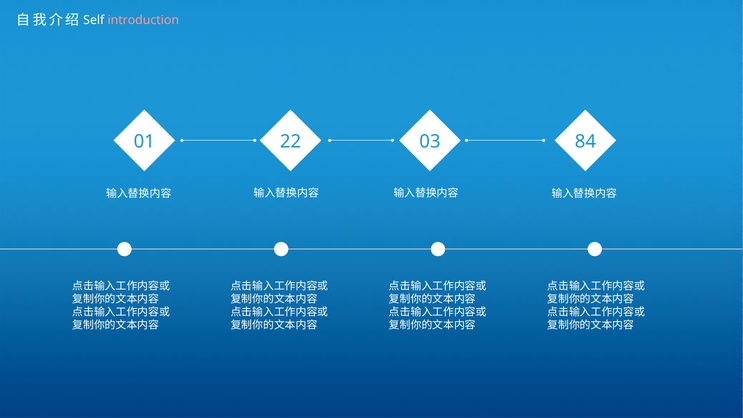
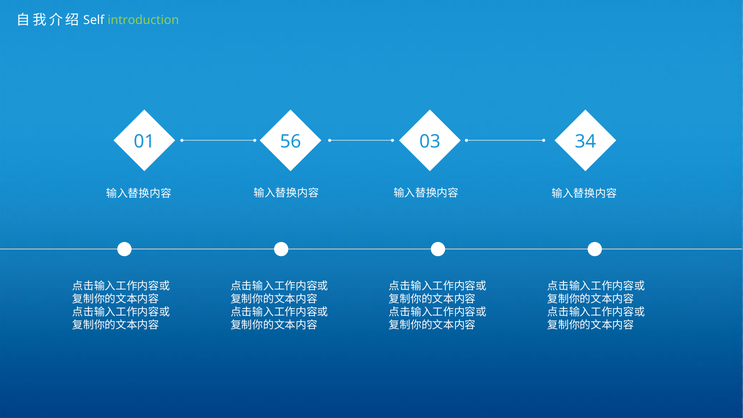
introduction colour: pink -> light green
22: 22 -> 56
84: 84 -> 34
